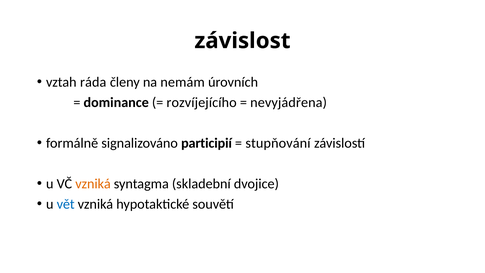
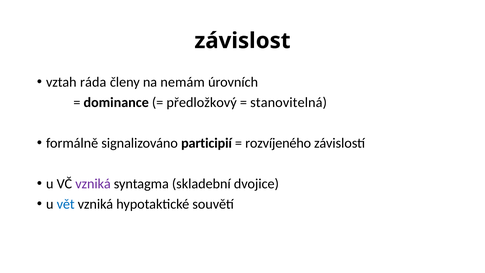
rozvíjejícího: rozvíjejícího -> předložkový
nevyjádřena: nevyjádřena -> stanovitelná
stupňování: stupňování -> rozvíjeného
vzniká at (93, 184) colour: orange -> purple
